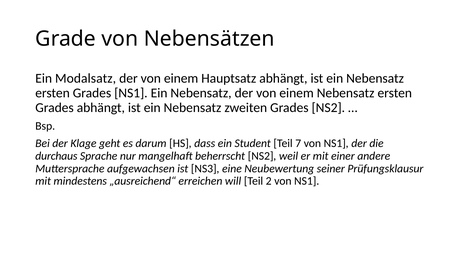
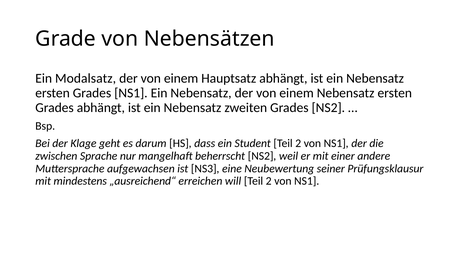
Student Teil 7: 7 -> 2
durchaus: durchaus -> zwischen
